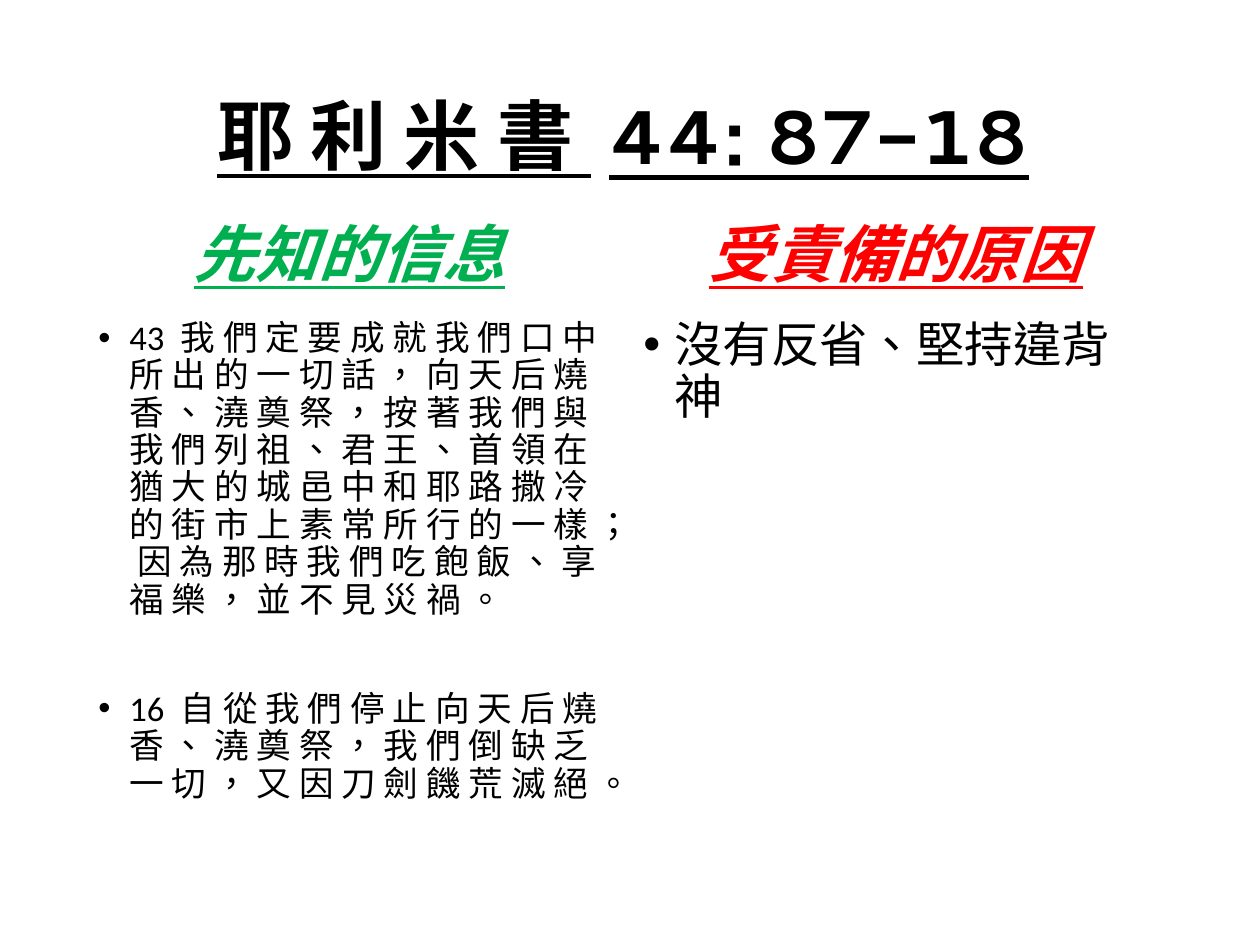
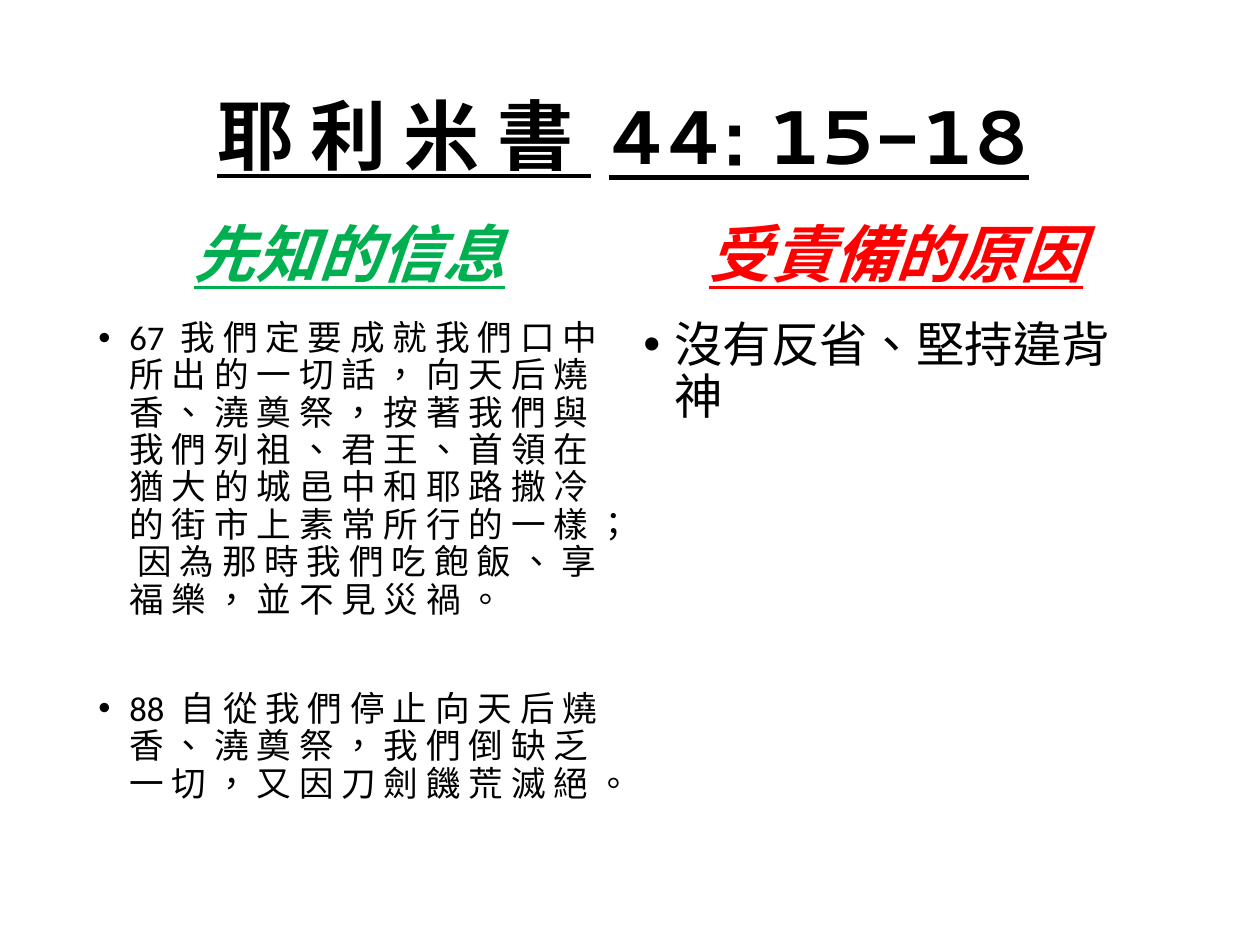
87-18: 87-18 -> 15-18
43: 43 -> 67
16: 16 -> 88
